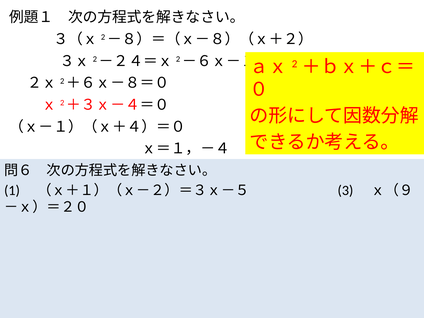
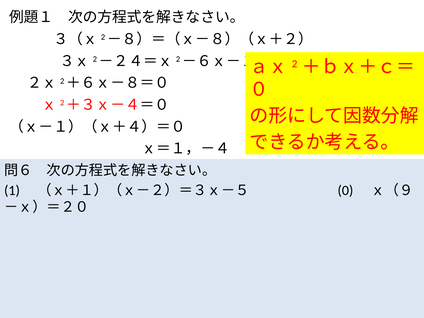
3: 3 -> 0
